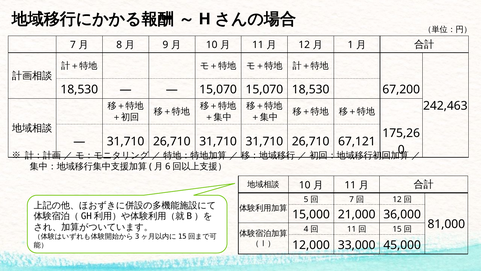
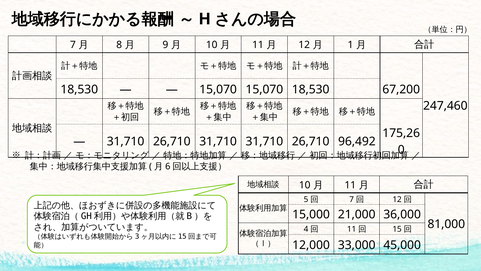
242,463: 242,463 -> 247,460
67,121: 67,121 -> 96,492
